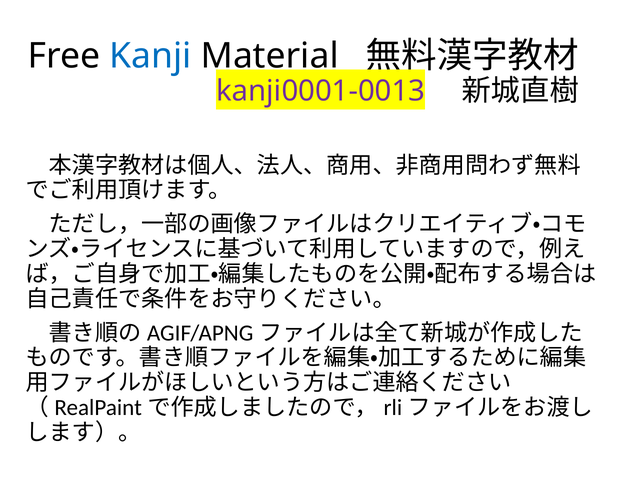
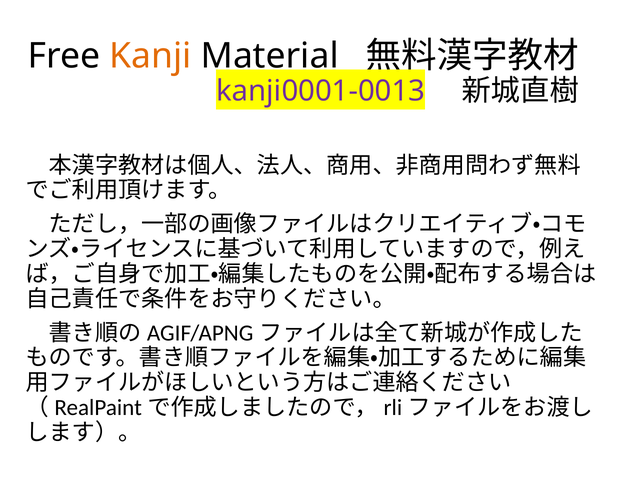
Kanji colour: blue -> orange
